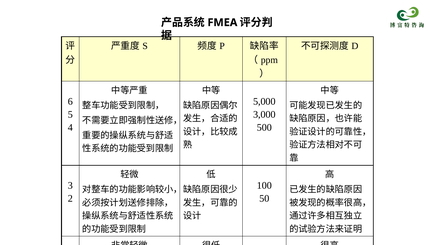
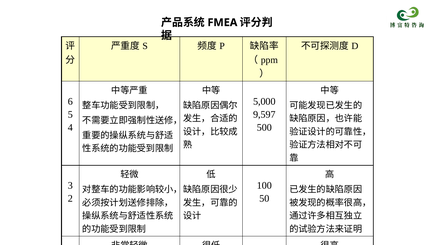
3,000: 3,000 -> 9,597
